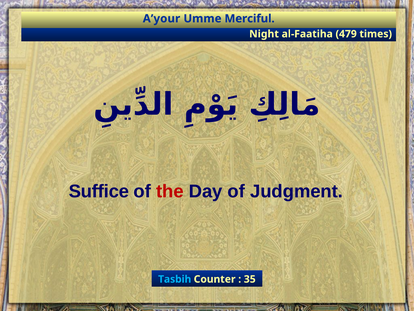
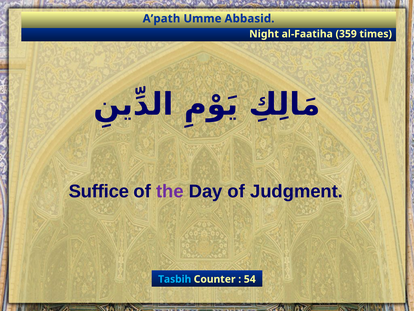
A’your: A’your -> A’path
Merciful: Merciful -> Abbasid
479: 479 -> 359
the colour: red -> purple
35: 35 -> 54
